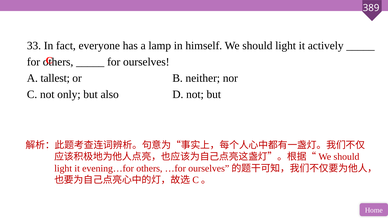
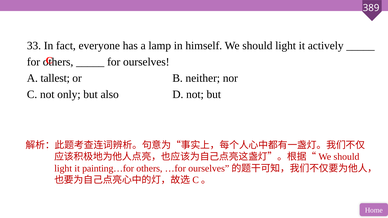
evening…for: evening…for -> painting…for
